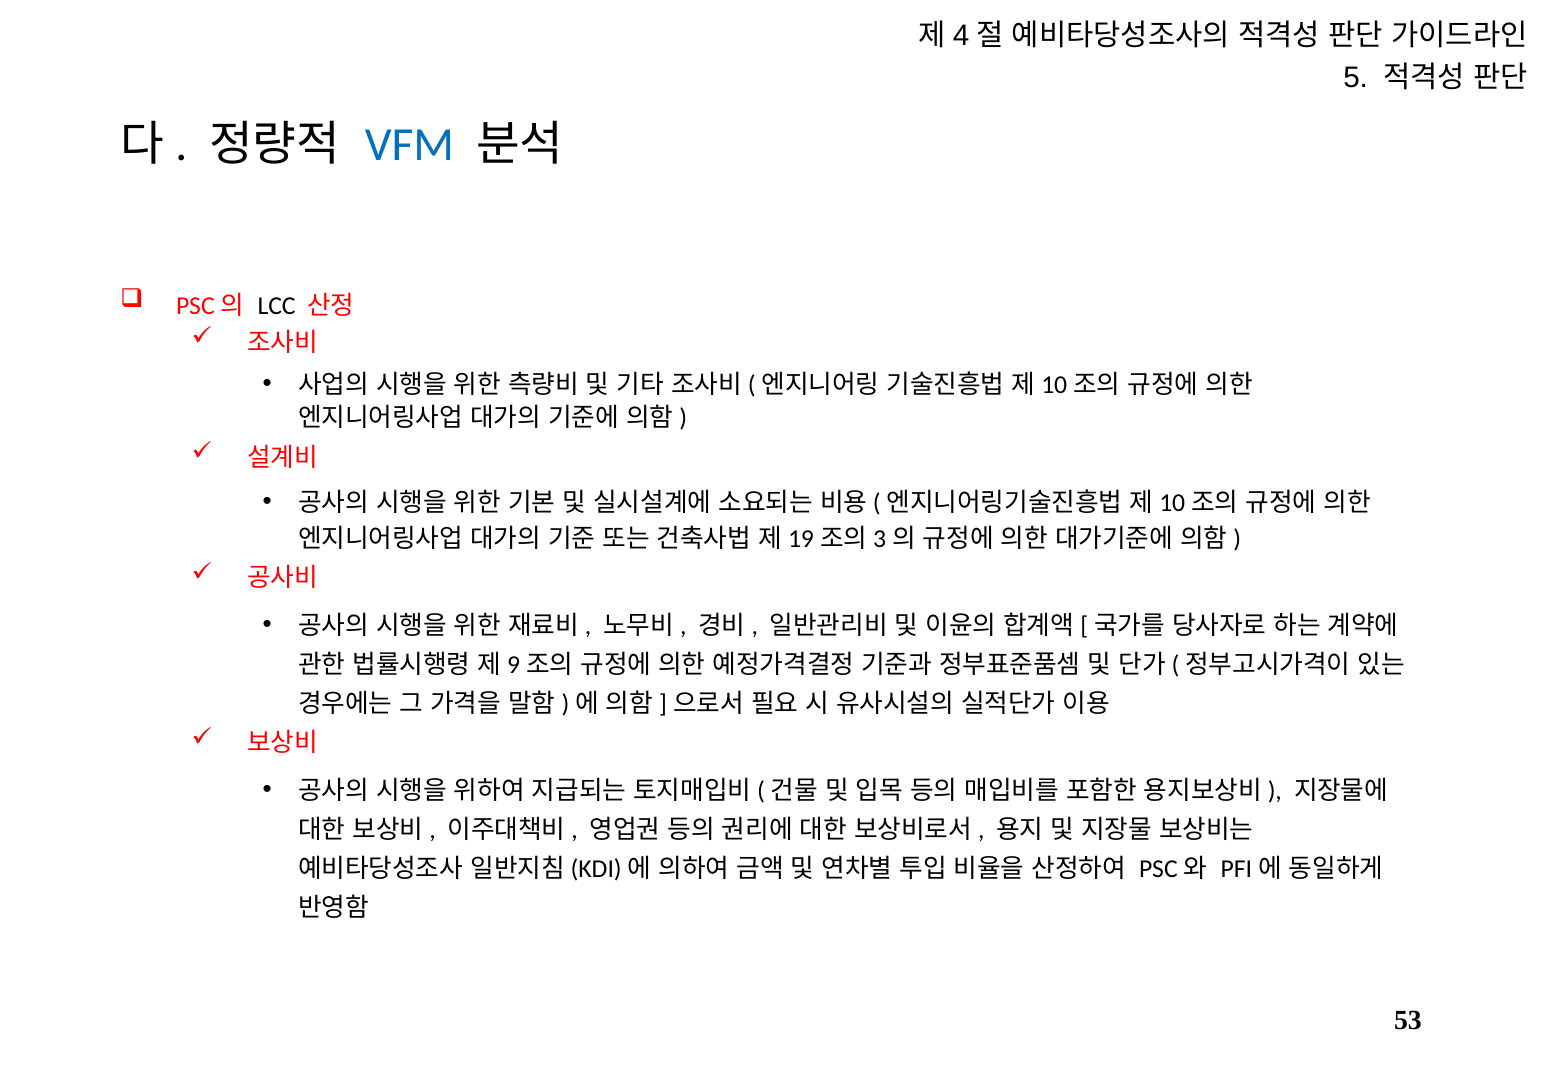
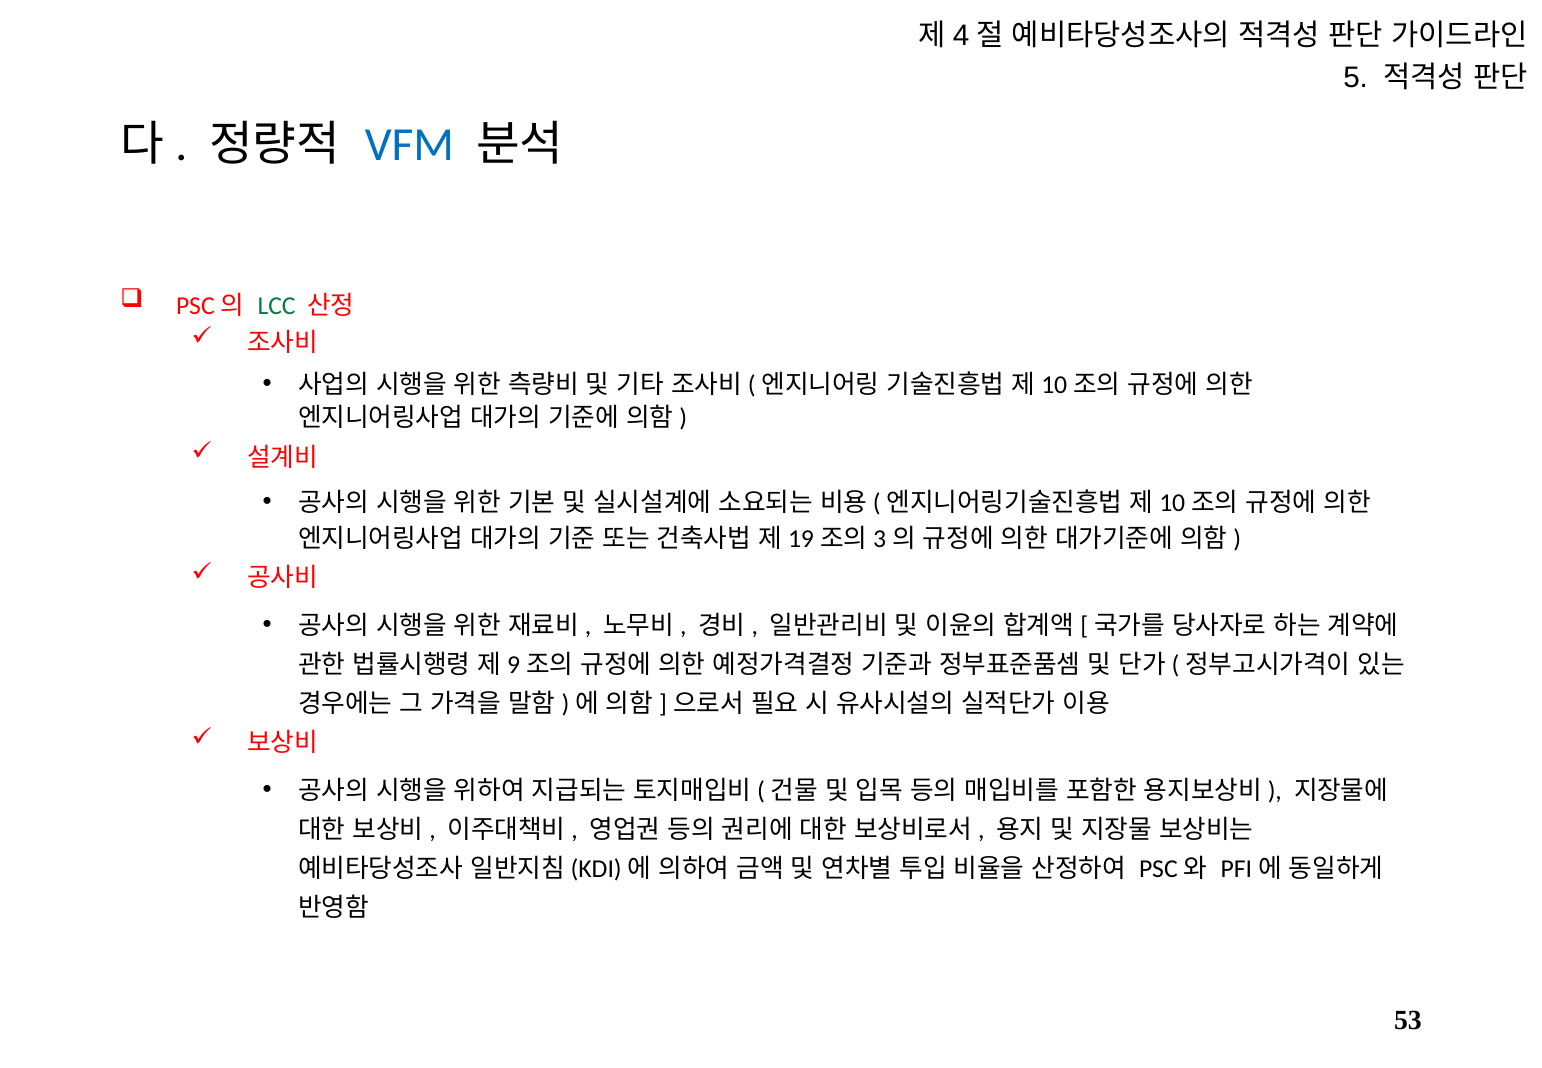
LCC colour: black -> green
